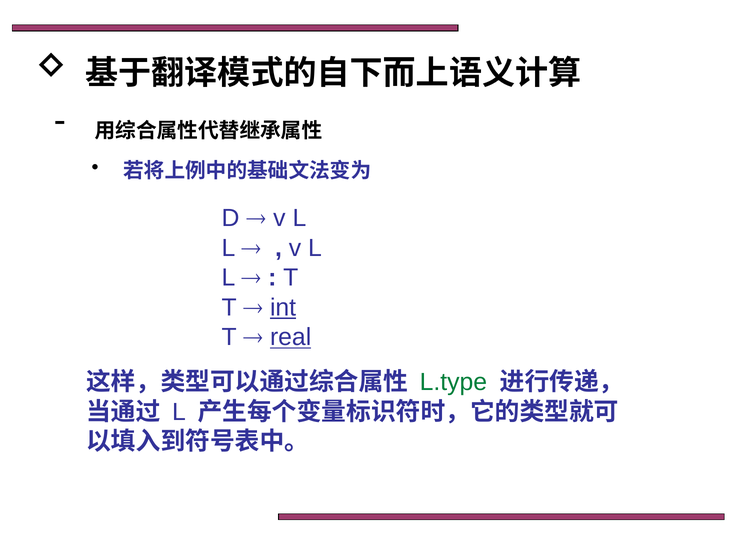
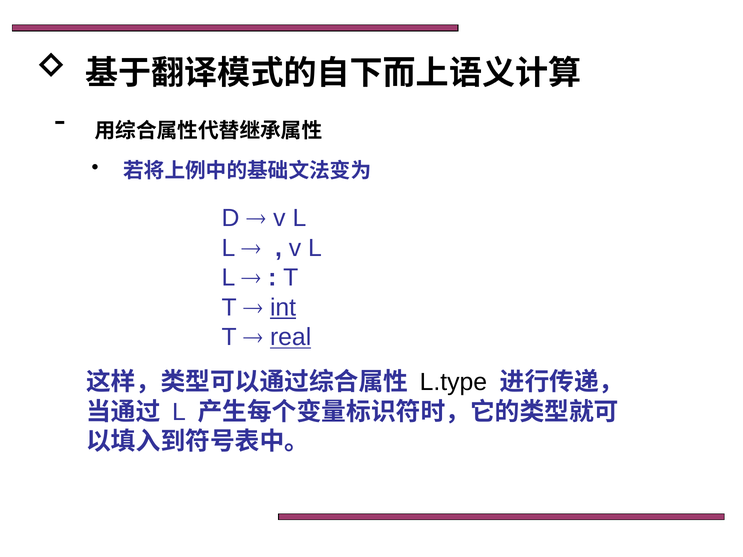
L.type colour: green -> black
